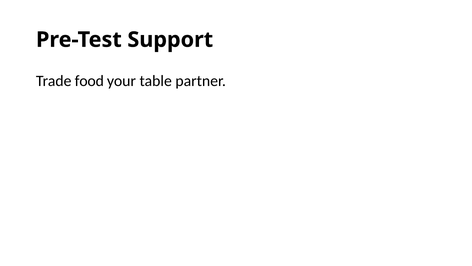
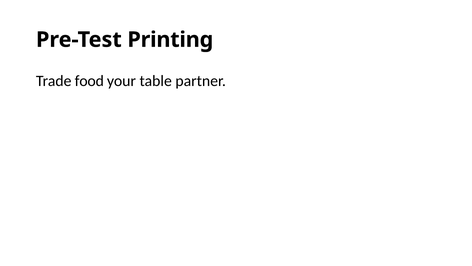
Support: Support -> Printing
